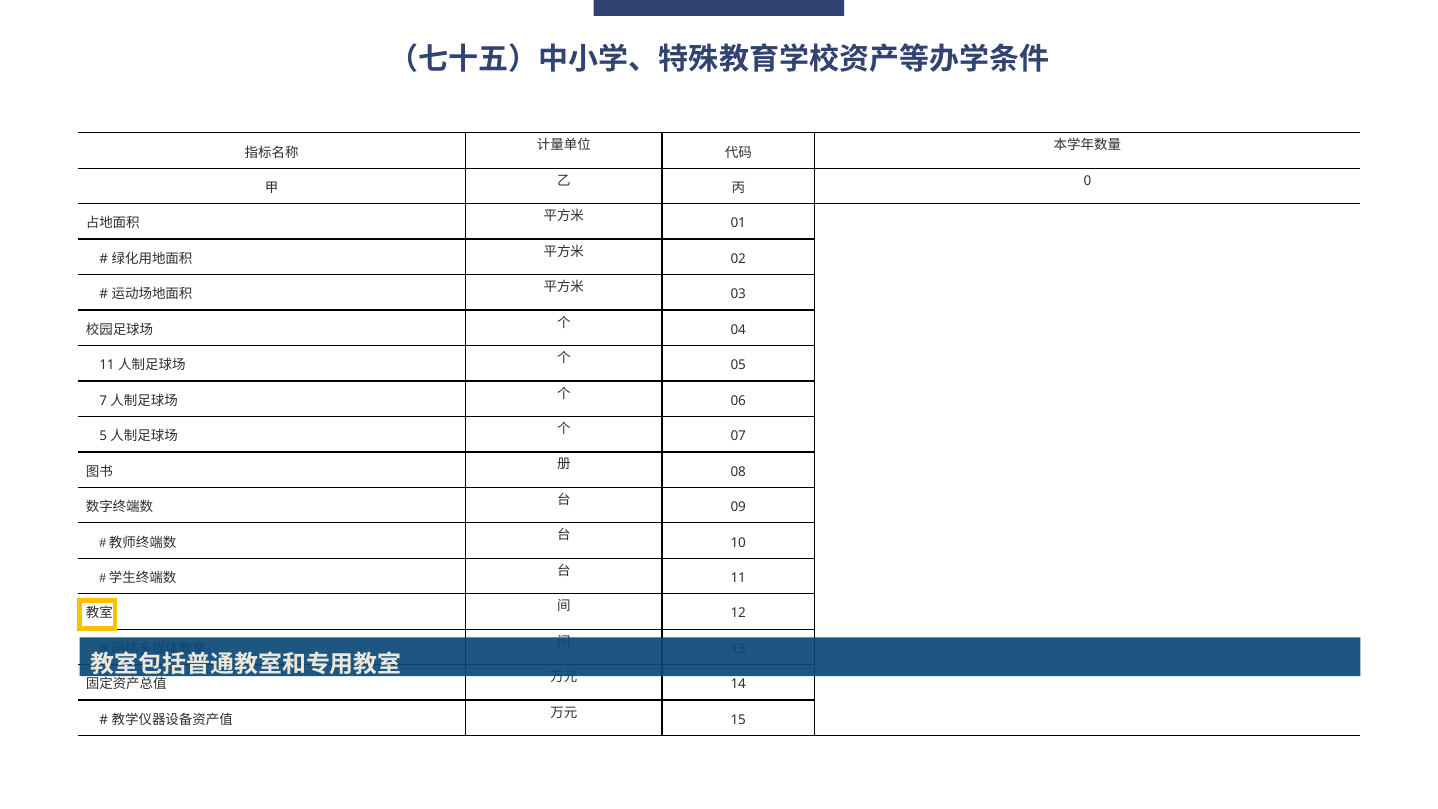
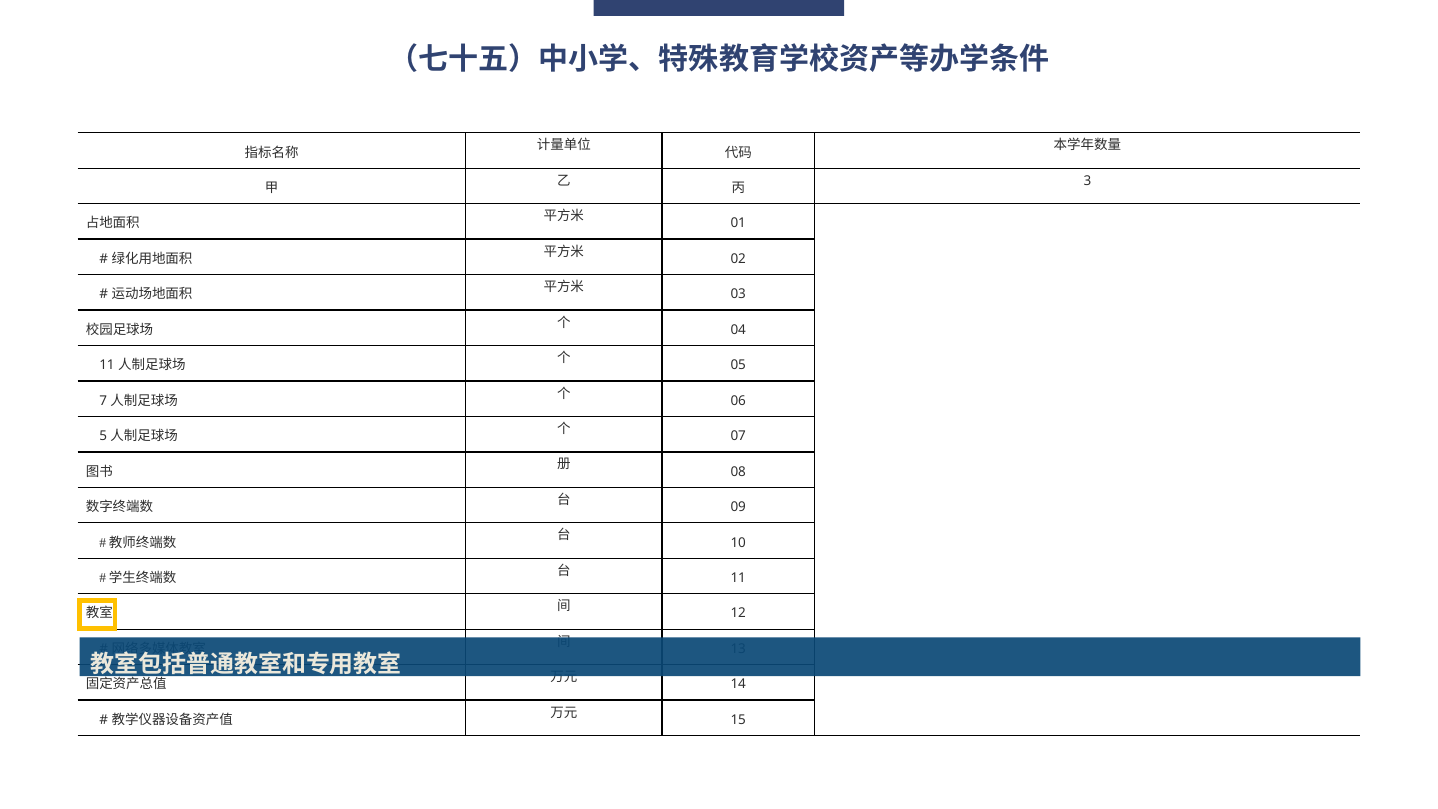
0: 0 -> 3
